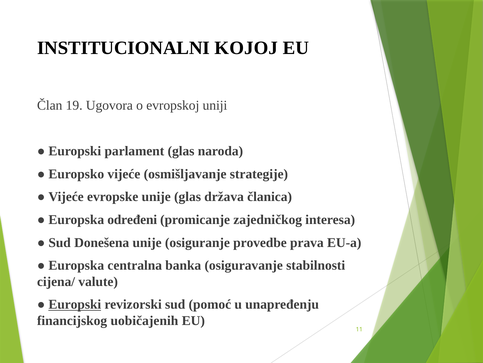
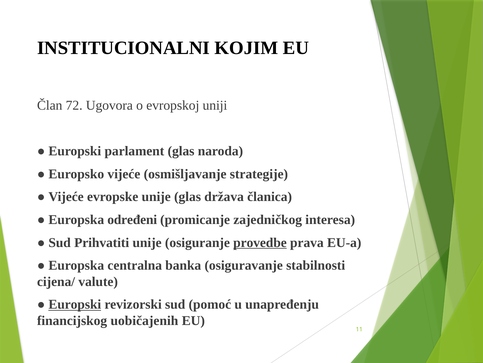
KOJOJ: KOJOJ -> KOJIM
19: 19 -> 72
Donešena: Donešena -> Prihvatiti
provedbe underline: none -> present
